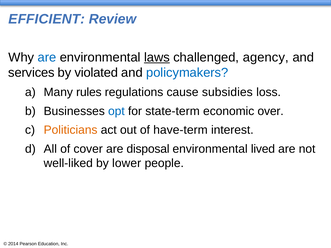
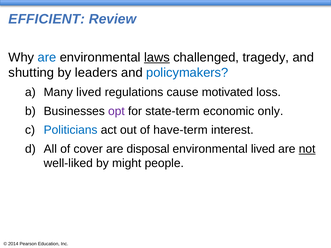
agency: agency -> tragedy
services: services -> shutting
violated: violated -> leaders
Many rules: rules -> lived
subsidies: subsidies -> motivated
opt colour: blue -> purple
over: over -> only
Politicians colour: orange -> blue
not underline: none -> present
lower: lower -> might
